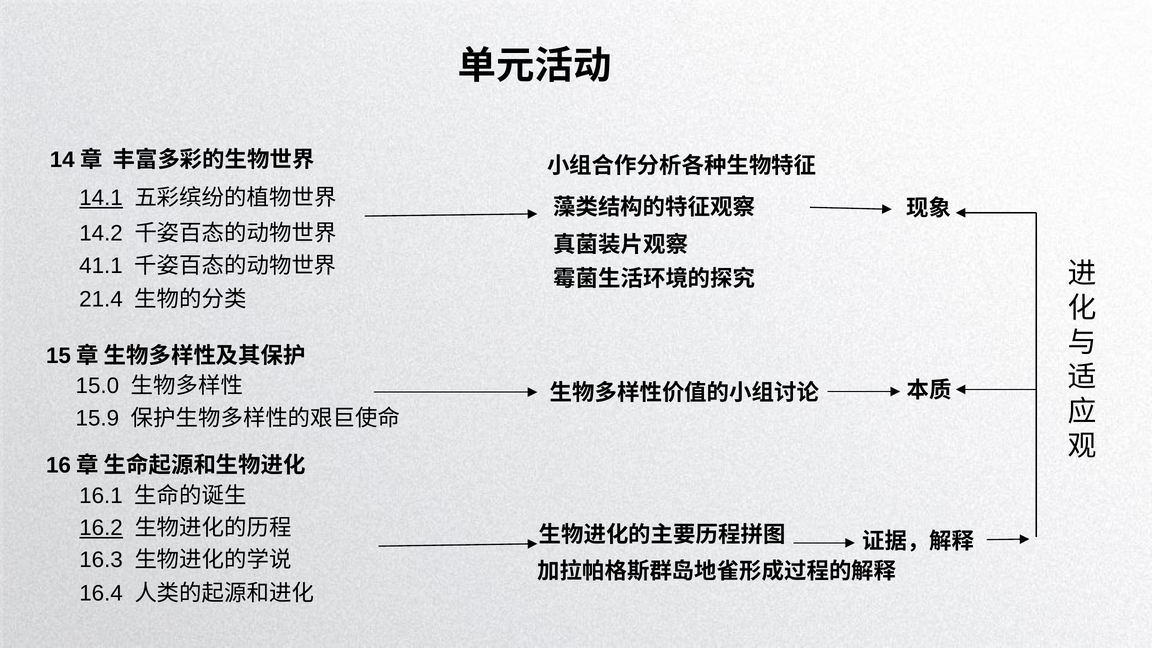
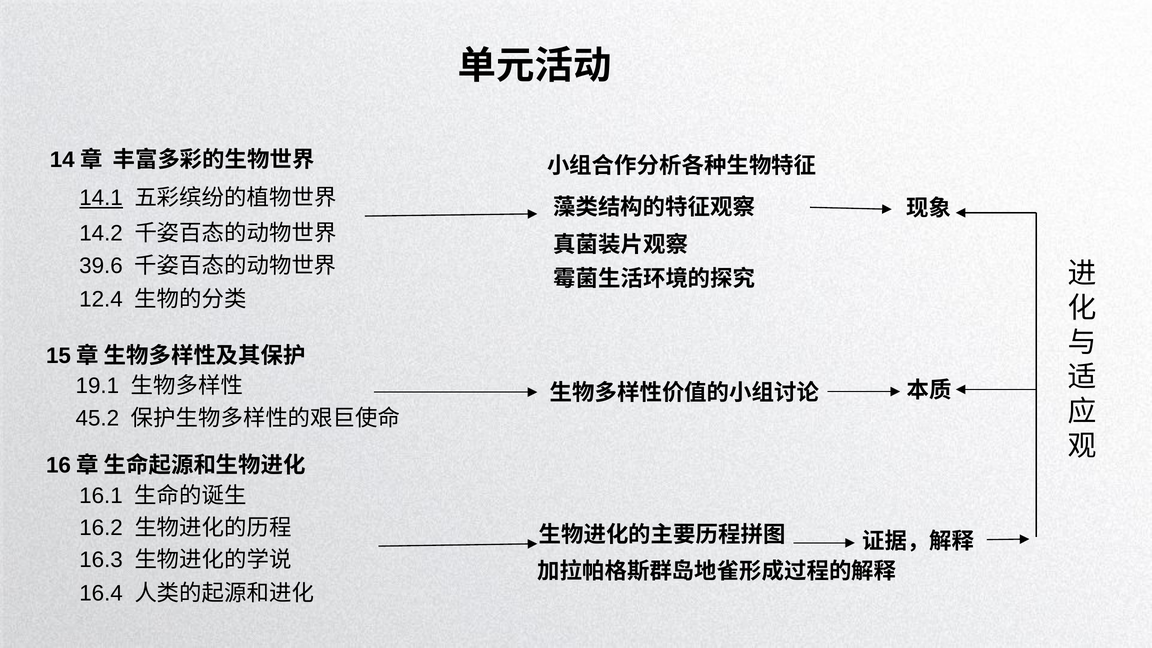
41.1: 41.1 -> 39.6
21.4: 21.4 -> 12.4
15.0: 15.0 -> 19.1
15.9: 15.9 -> 45.2
16.2 underline: present -> none
